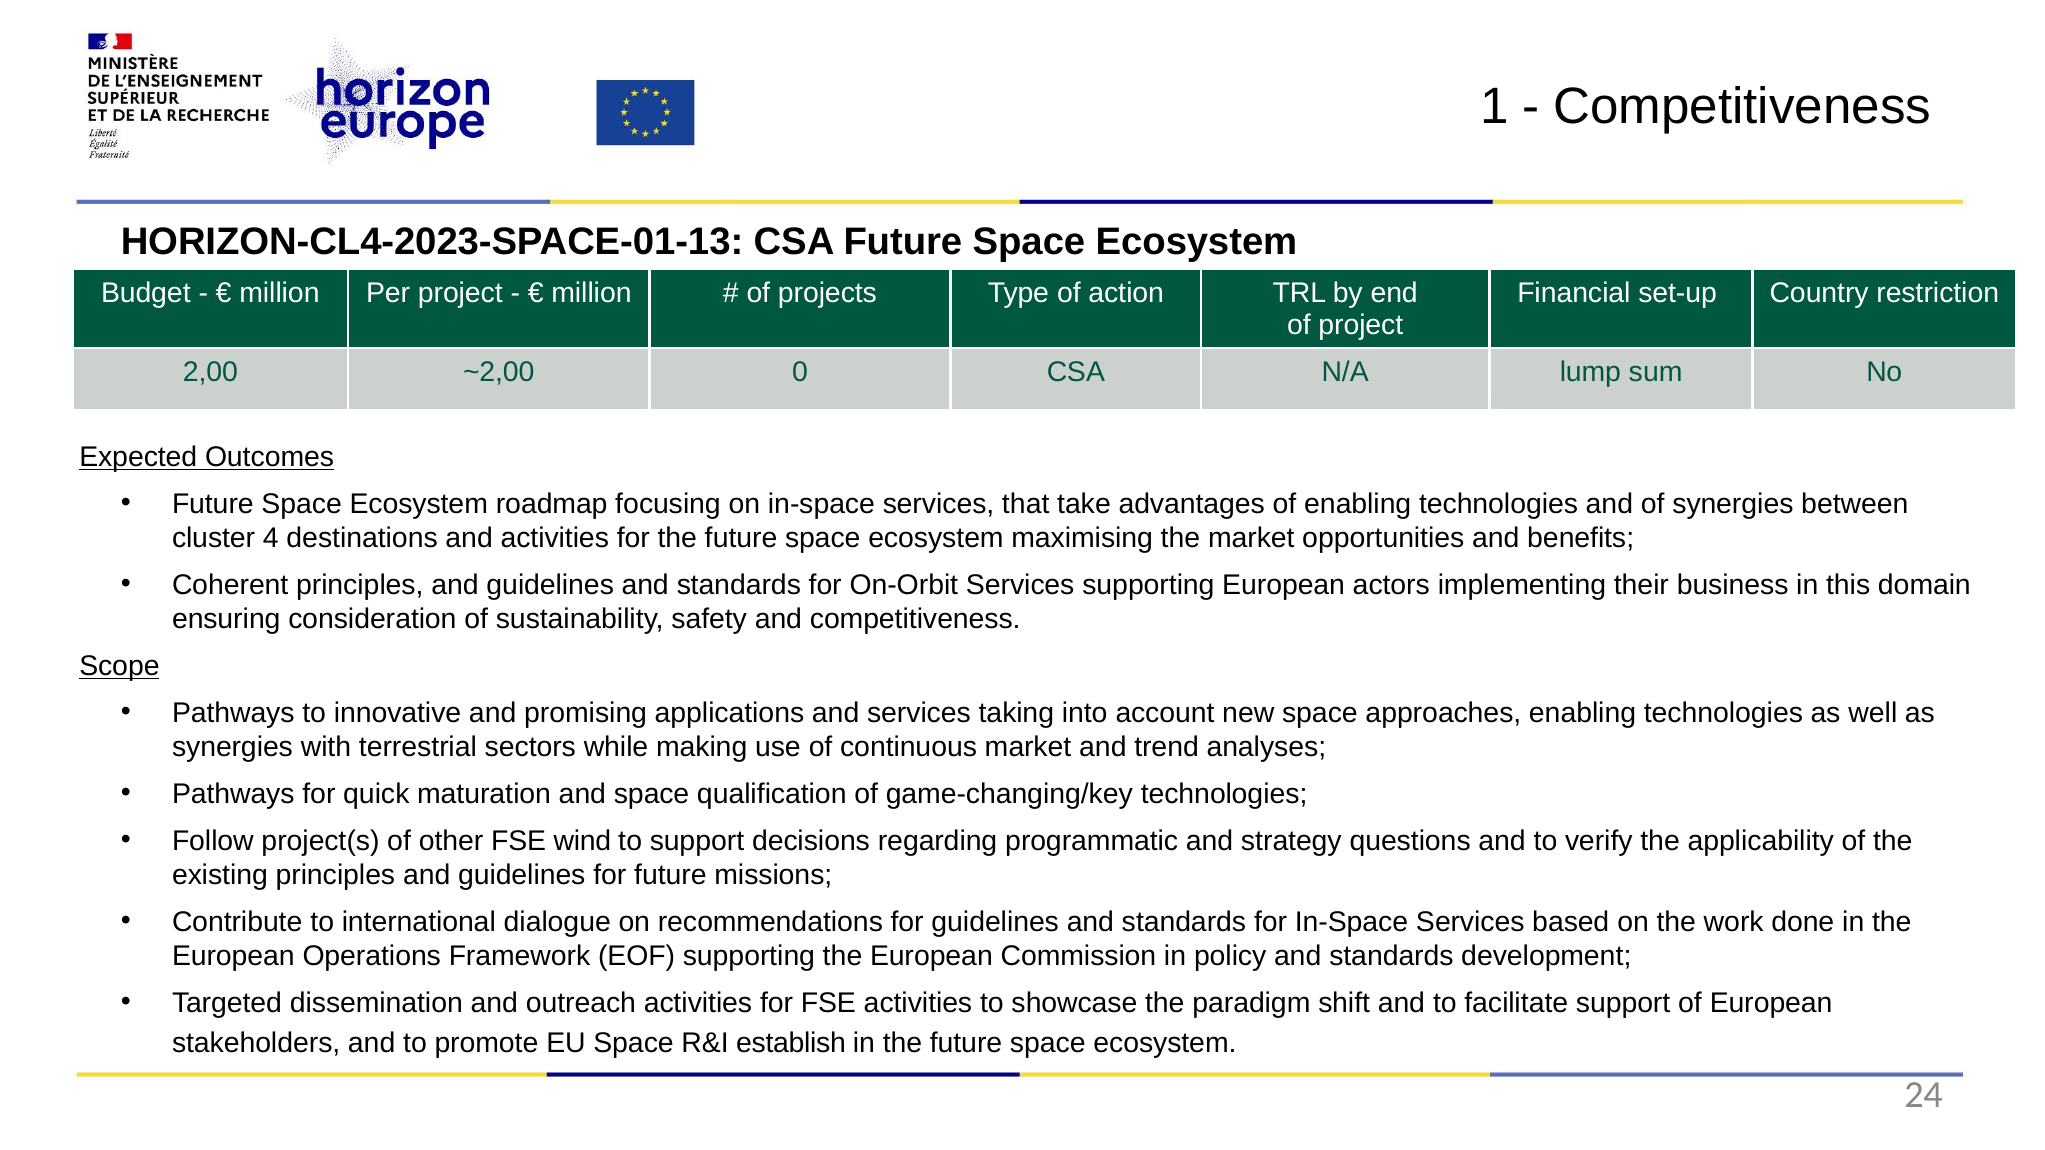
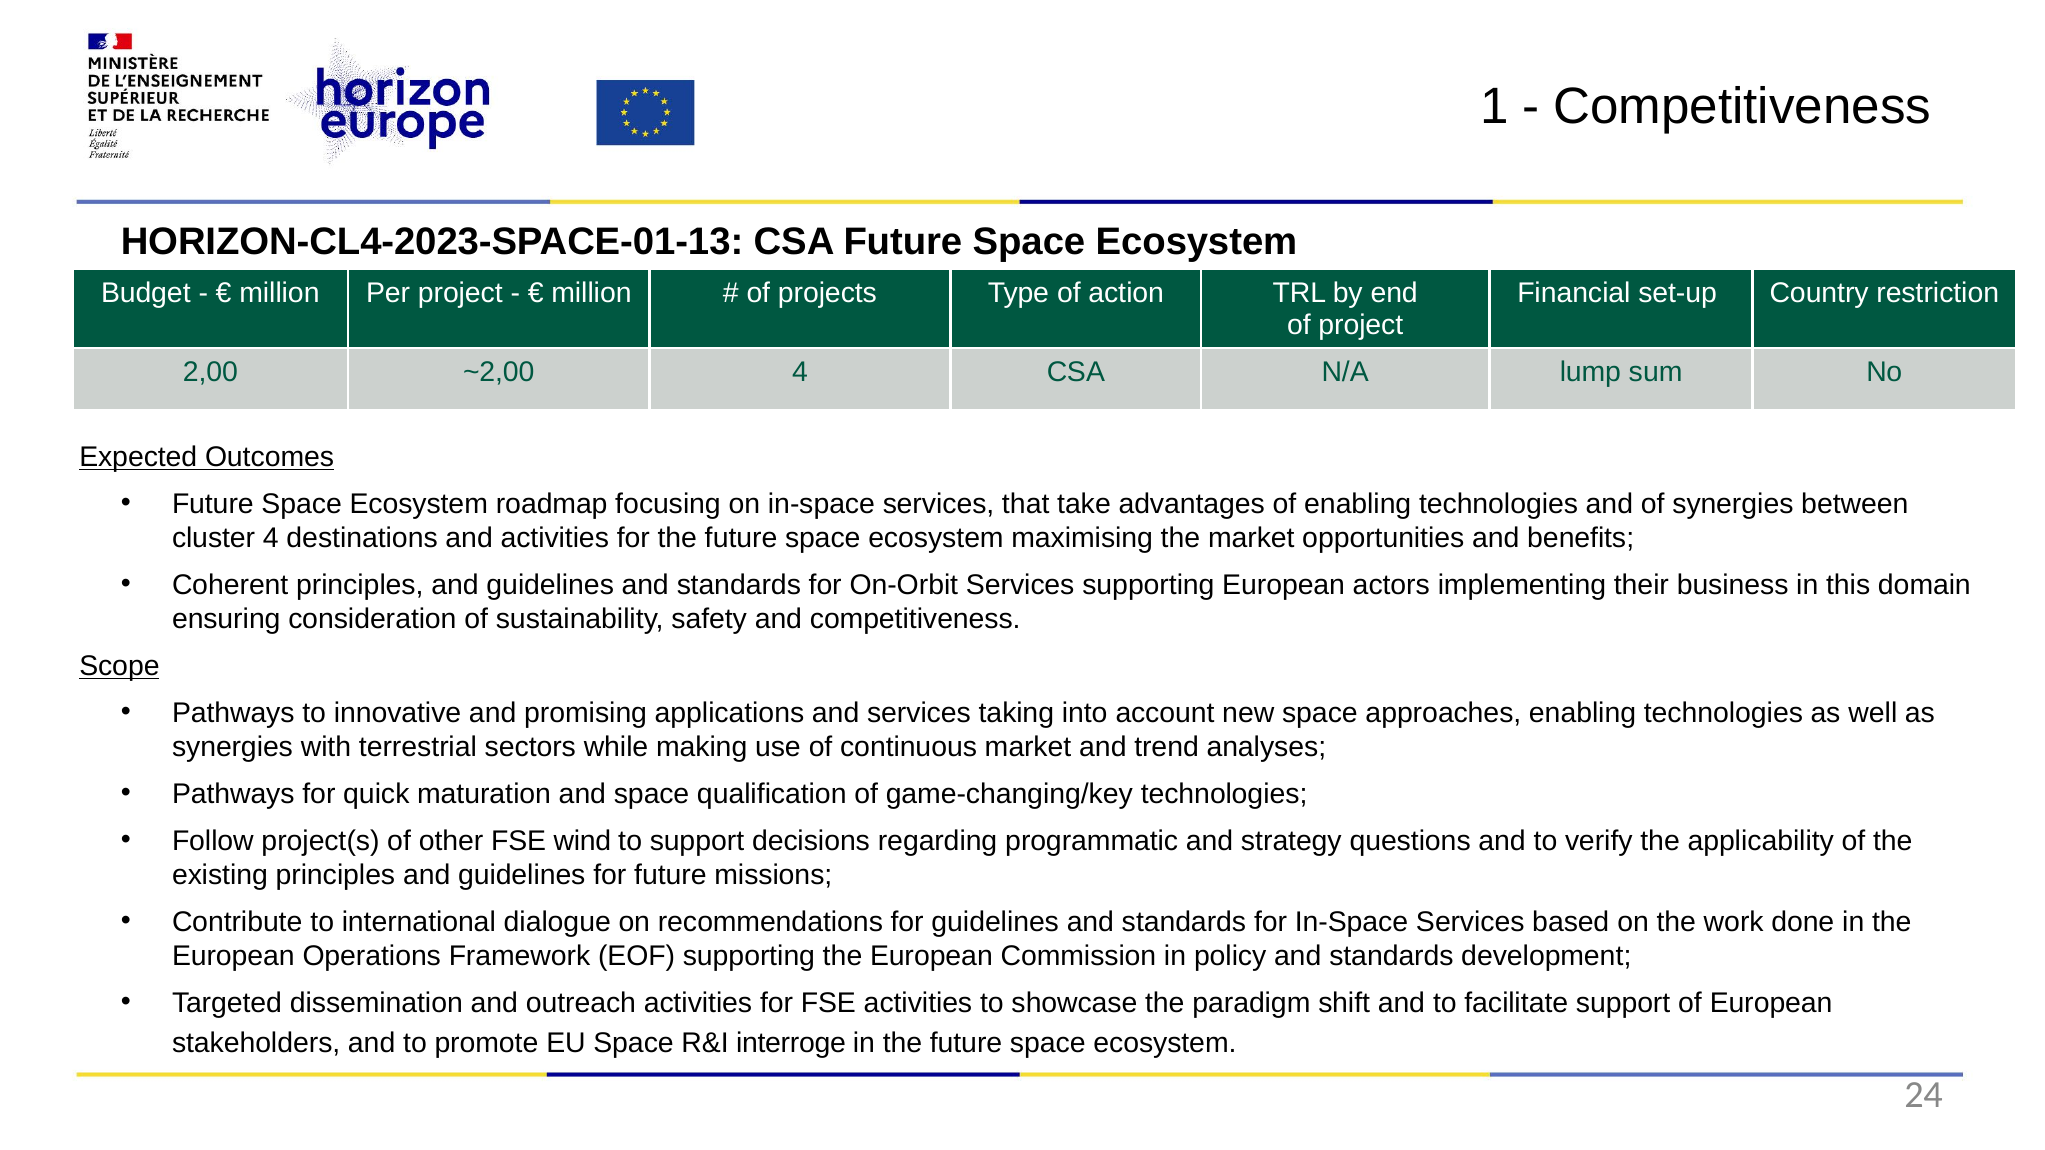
~2,00 0: 0 -> 4
establish: establish -> interroge
